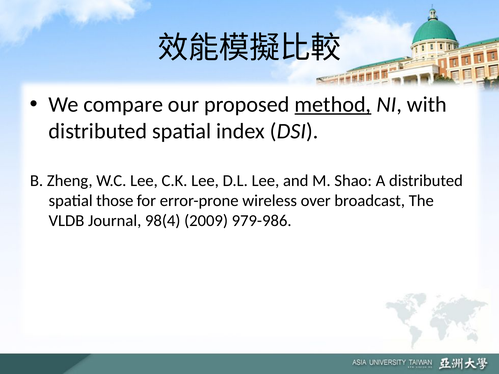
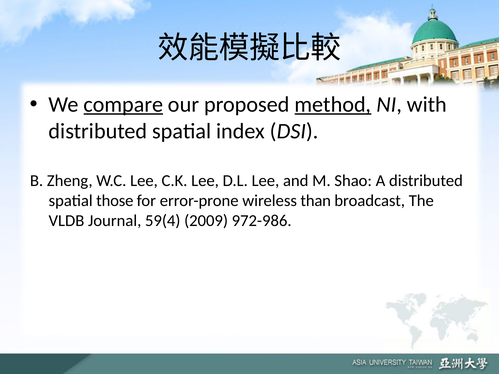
compare underline: none -> present
over: over -> than
98(4: 98(4 -> 59(4
979-986: 979-986 -> 972-986
